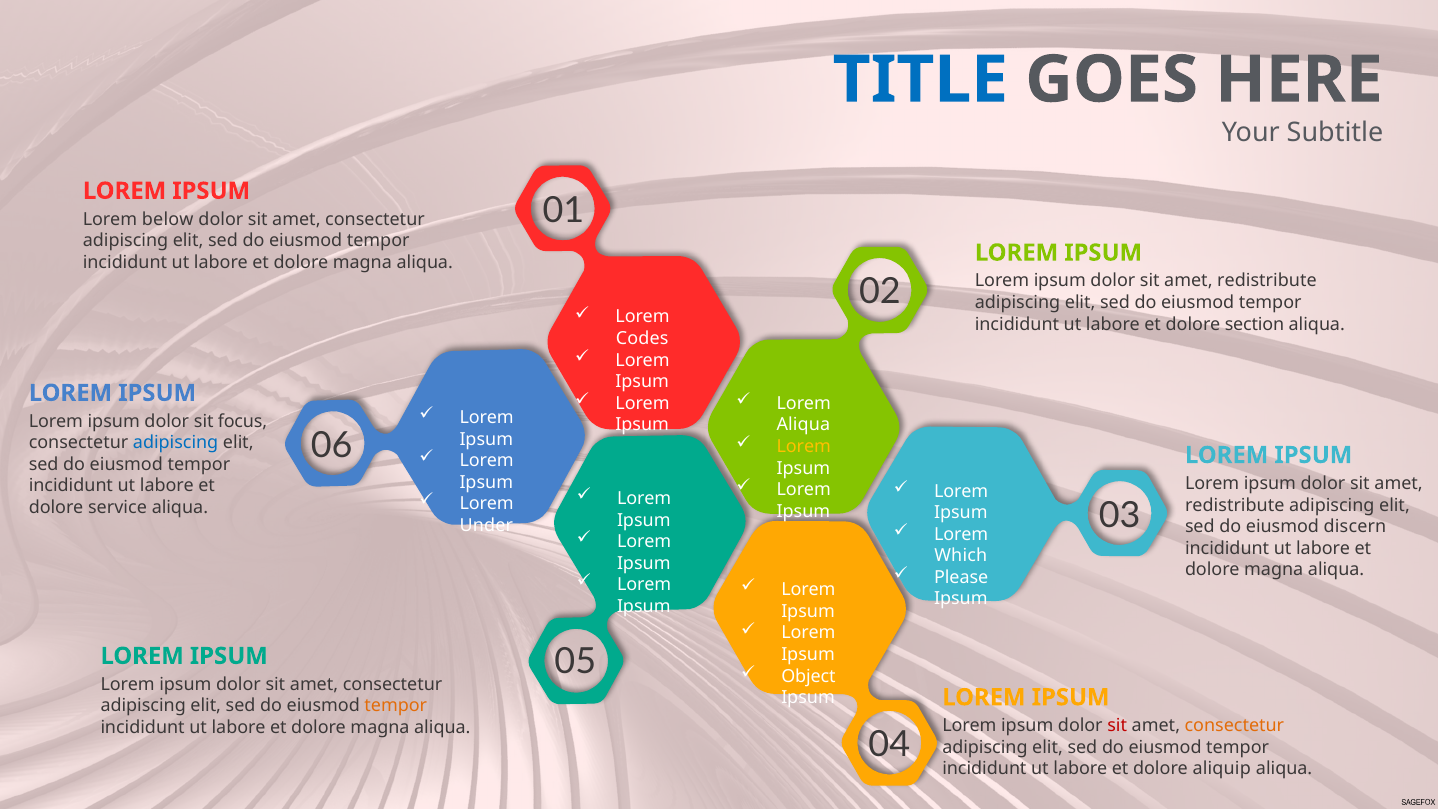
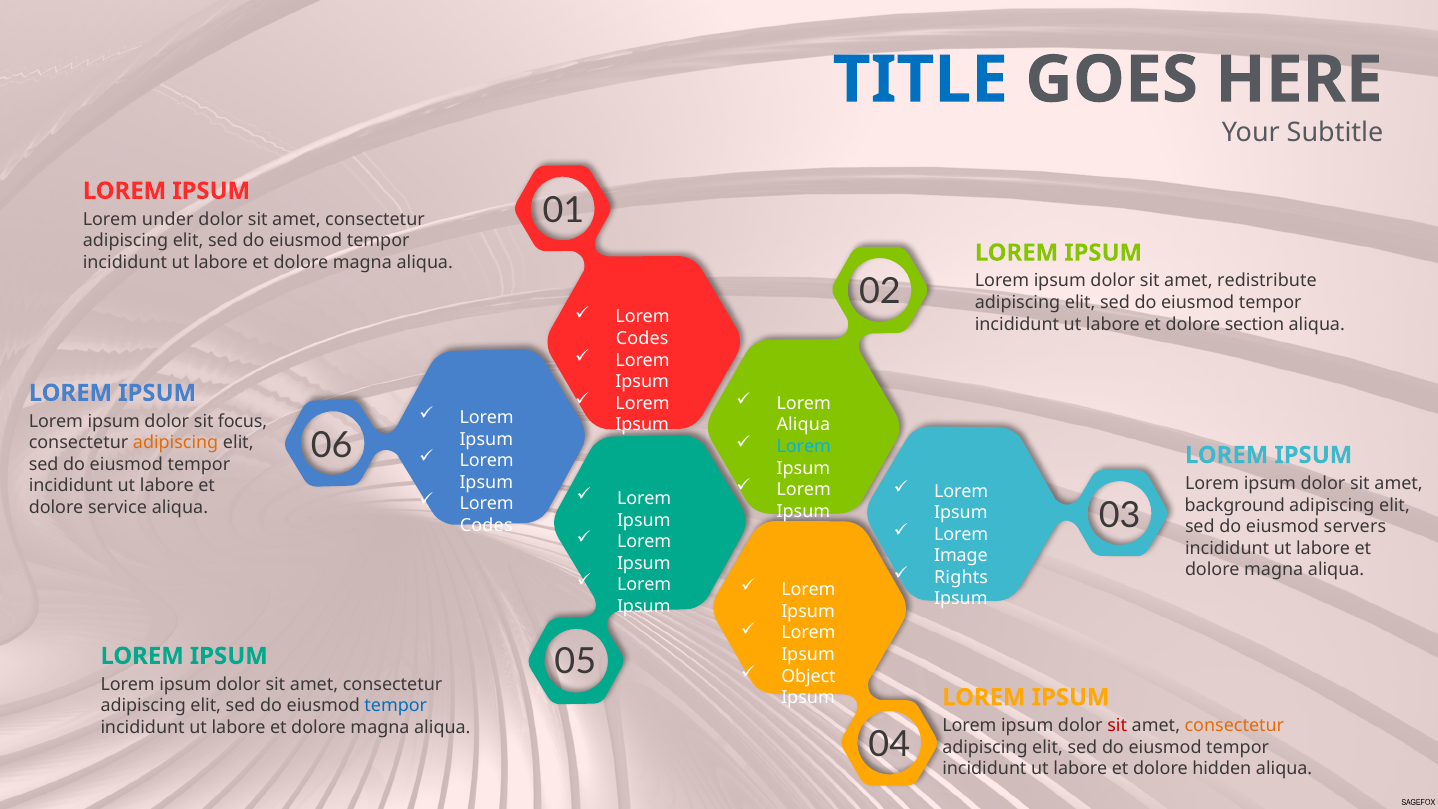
below: below -> under
Lorem at (804, 446) colour: yellow -> light blue
adipiscing at (176, 443) colour: blue -> orange
redistribute at (1235, 505): redistribute -> background
Under at (486, 525): Under -> Codes
discern: discern -> servers
Which: Which -> Image
Please: Please -> Rights
tempor at (396, 706) colour: orange -> blue
aliquip: aliquip -> hidden
